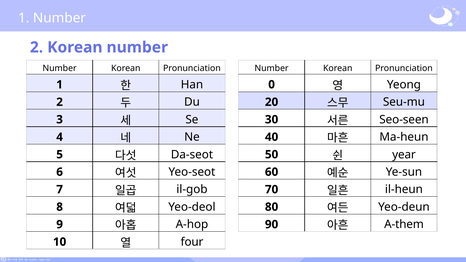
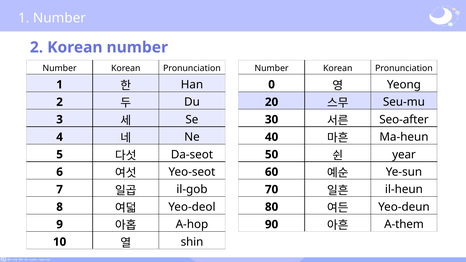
Seo-seen: Seo-seen -> Seo-after
four: four -> shin
